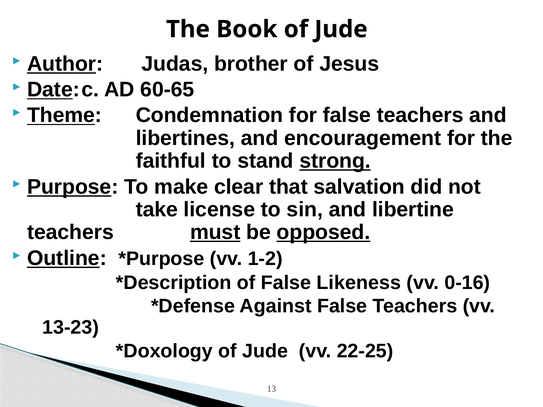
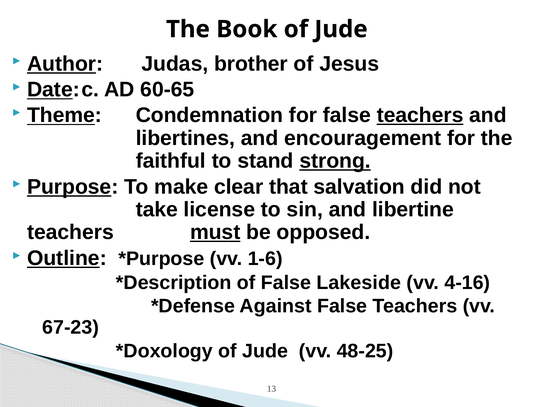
teachers at (420, 115) underline: none -> present
opposed underline: present -> none
1-2: 1-2 -> 1-6
Likeness: Likeness -> Lakeside
0-16: 0-16 -> 4-16
13-23: 13-23 -> 67-23
22-25: 22-25 -> 48-25
